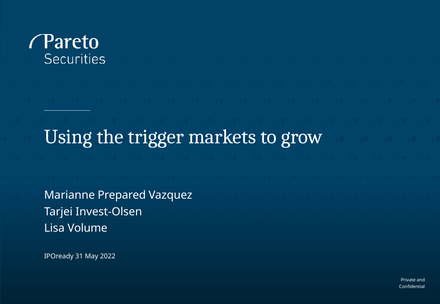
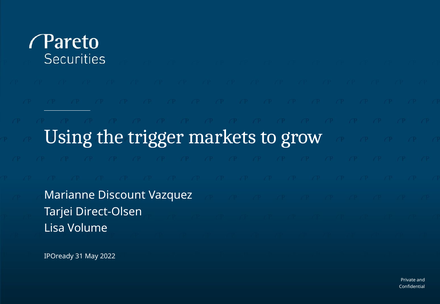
Prepared: Prepared -> Discount
Invest-Olsen: Invest-Olsen -> Direct-Olsen
